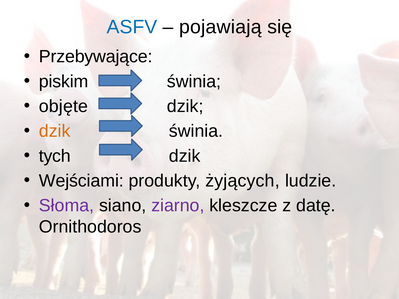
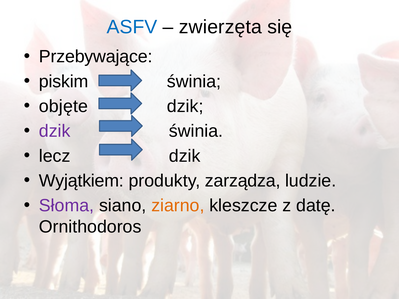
pojawiają: pojawiają -> zwierzęta
dzik at (55, 131) colour: orange -> purple
tych: tych -> lecz
Wejściami: Wejściami -> Wyjątkiem
żyjących: żyjących -> zarządza
ziarno colour: purple -> orange
